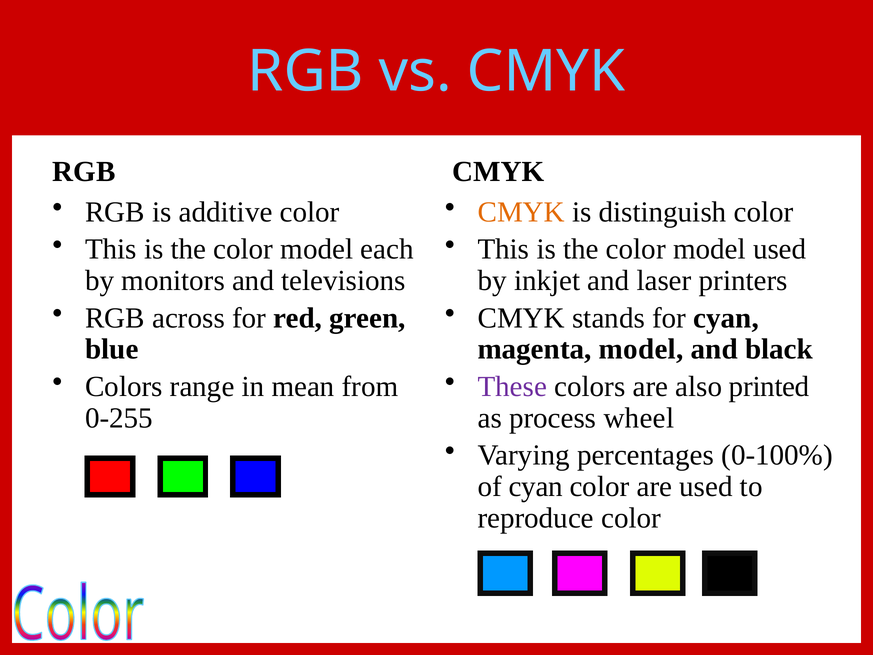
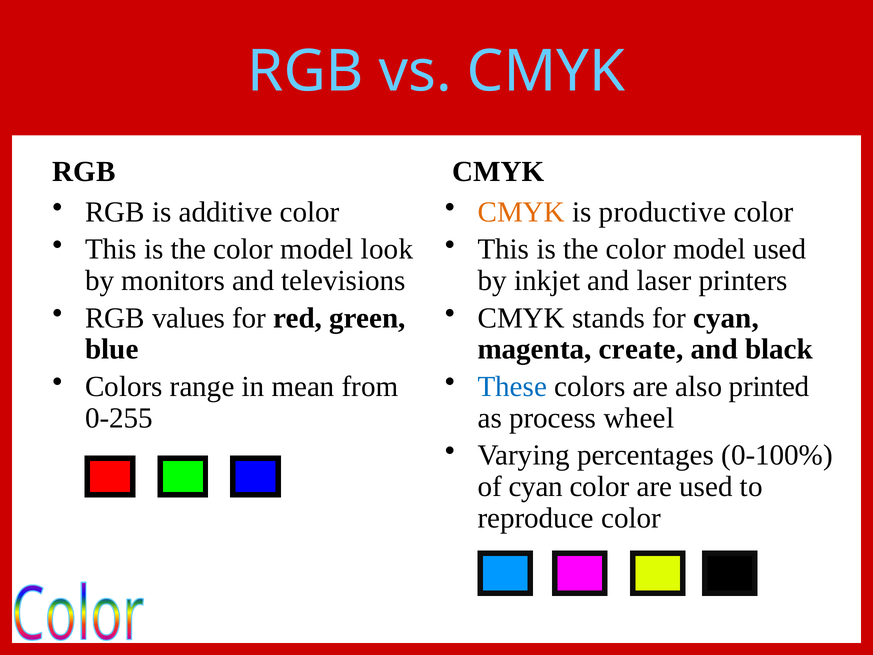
distinguish: distinguish -> productive
each: each -> look
across: across -> values
magenta model: model -> create
These colour: purple -> blue
